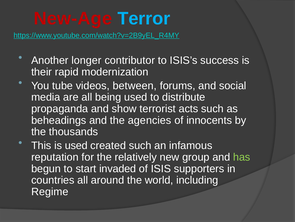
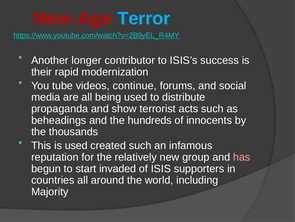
between: between -> continue
agencies: agencies -> hundreds
has colour: light green -> pink
Regime: Regime -> Majority
